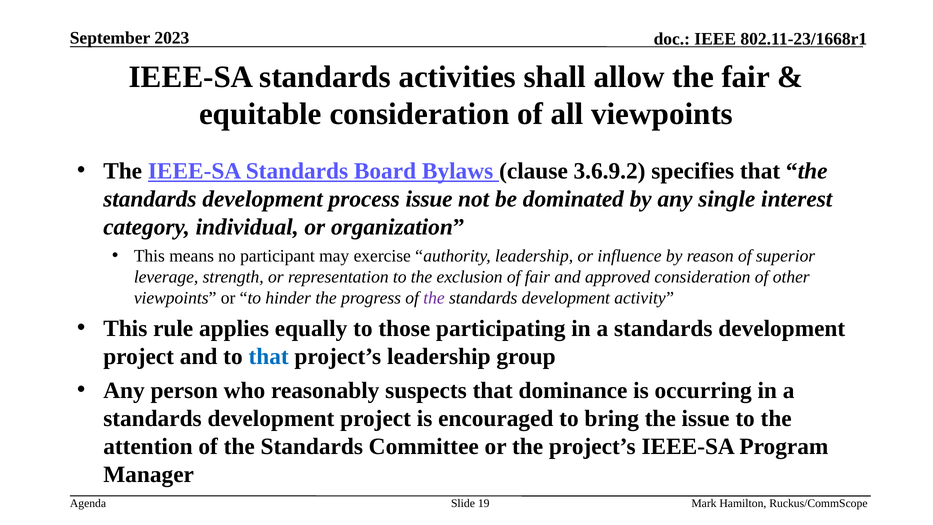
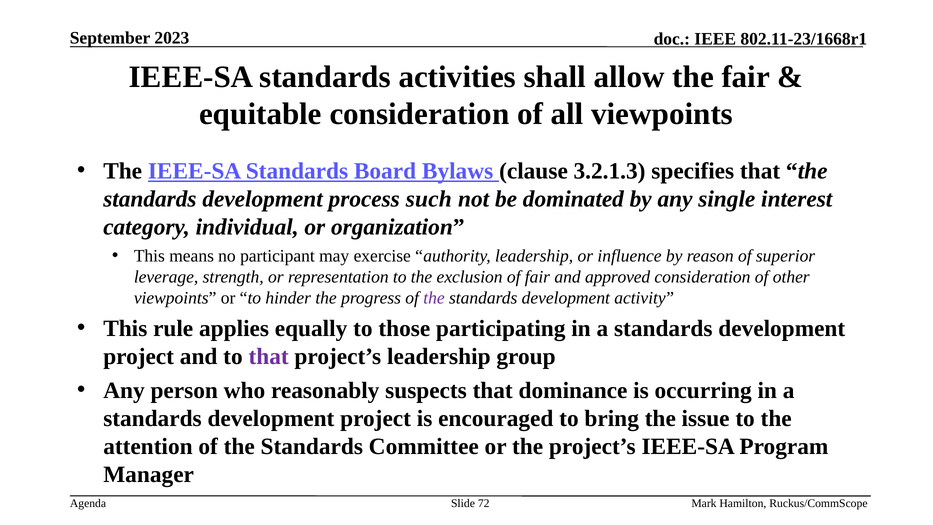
3.6.9.2: 3.6.9.2 -> 3.2.1.3
process issue: issue -> such
that at (269, 356) colour: blue -> purple
19: 19 -> 72
